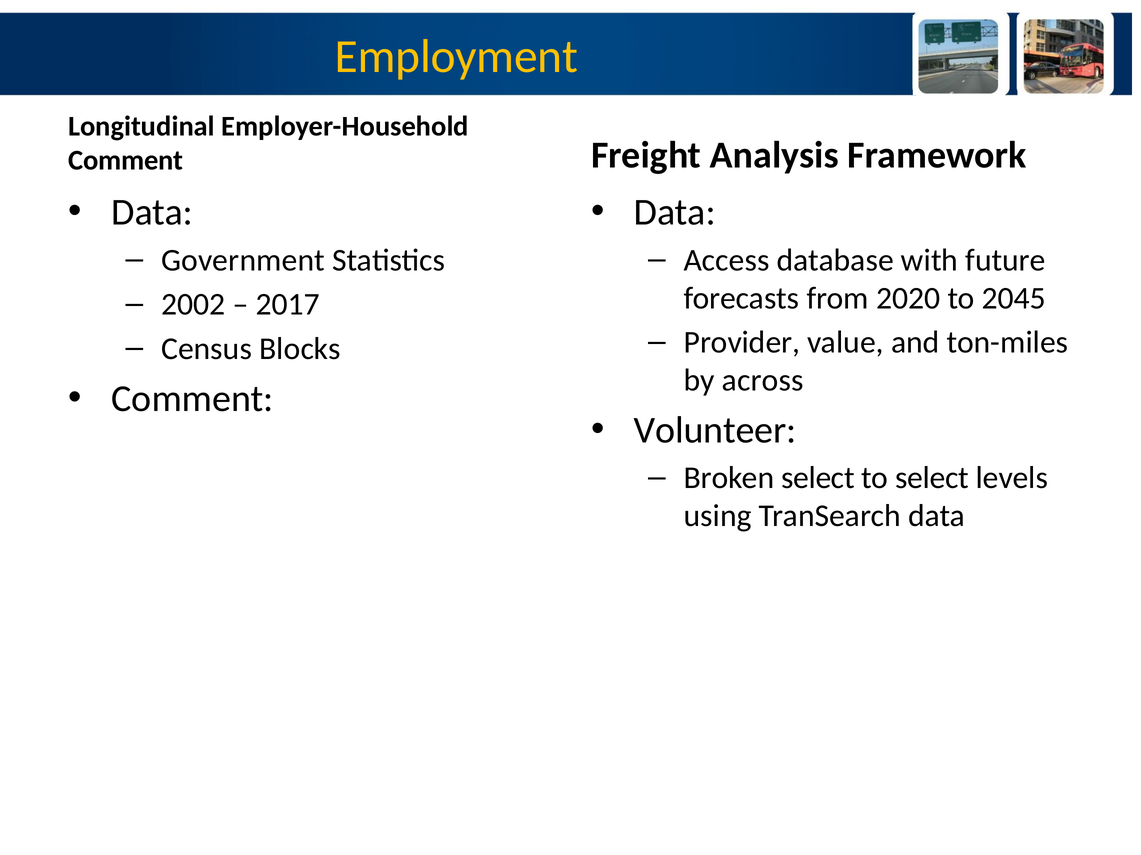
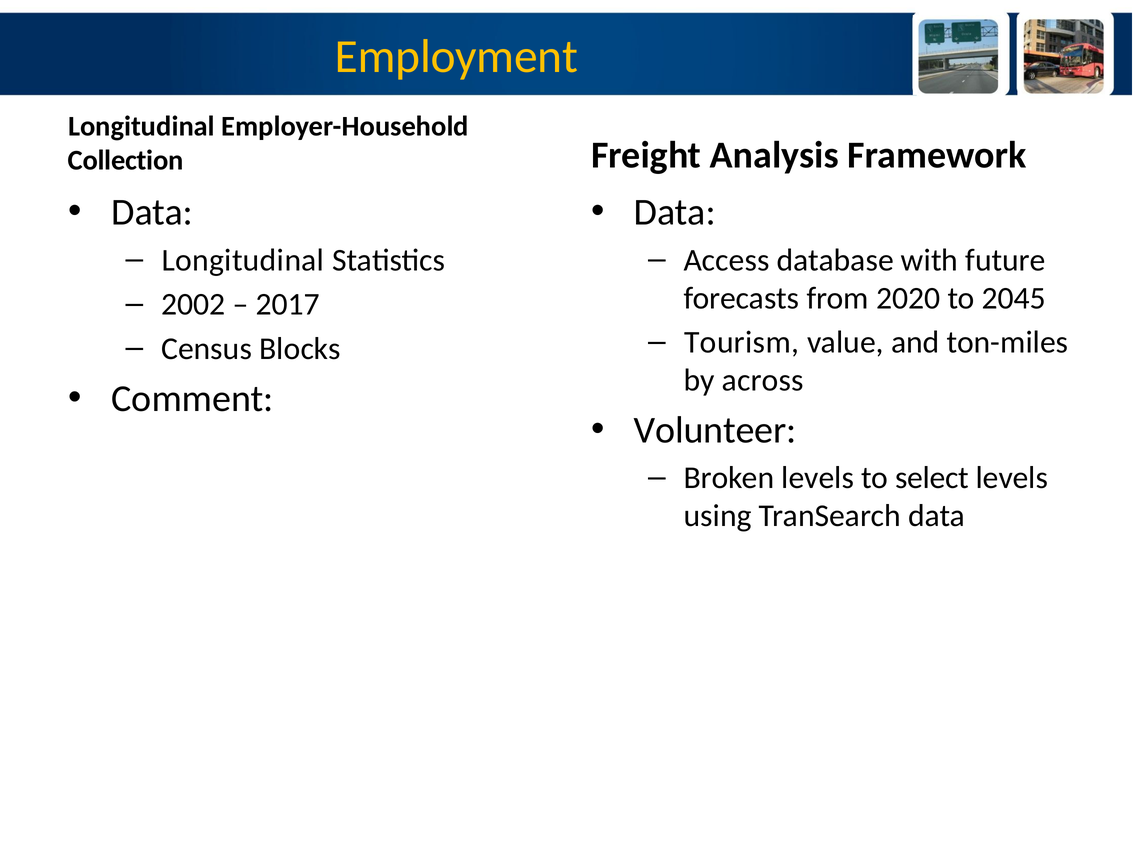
Comment at (126, 161): Comment -> Collection
Government at (243, 260): Government -> Longitudinal
Provider: Provider -> Tourism
Broken select: select -> levels
